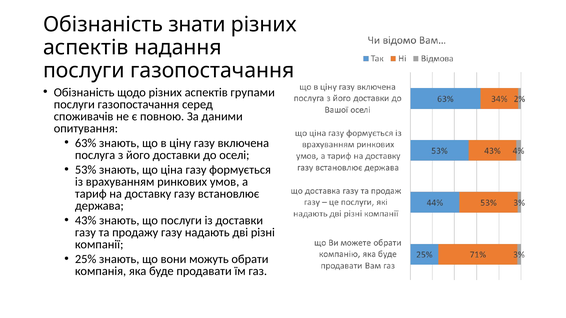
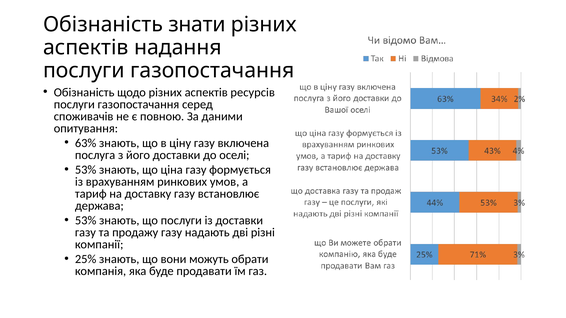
групами: групами -> ресурсів
43% at (86, 221): 43% -> 53%
